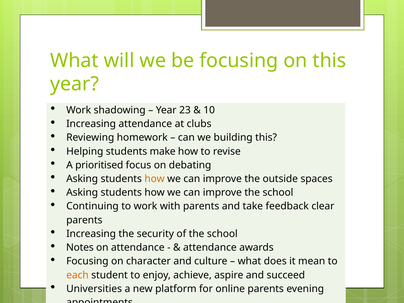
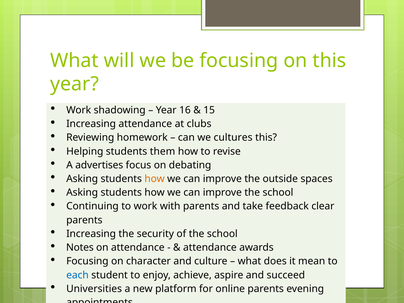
23: 23 -> 16
10: 10 -> 15
building: building -> cultures
make: make -> them
prioritised: prioritised -> advertises
each colour: orange -> blue
